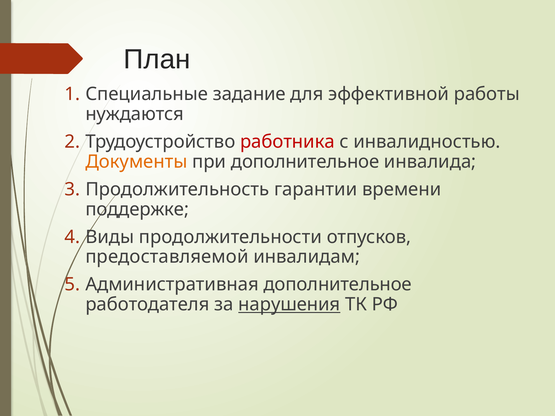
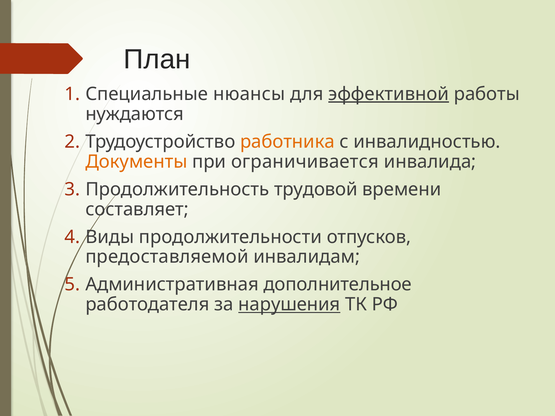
задание: задание -> нюансы
эффективной underline: none -> present
работника colour: red -> orange
при дополнительное: дополнительное -> ограничивается
гарантии: гарантии -> трудовой
поддержке: поддержке -> составляет
